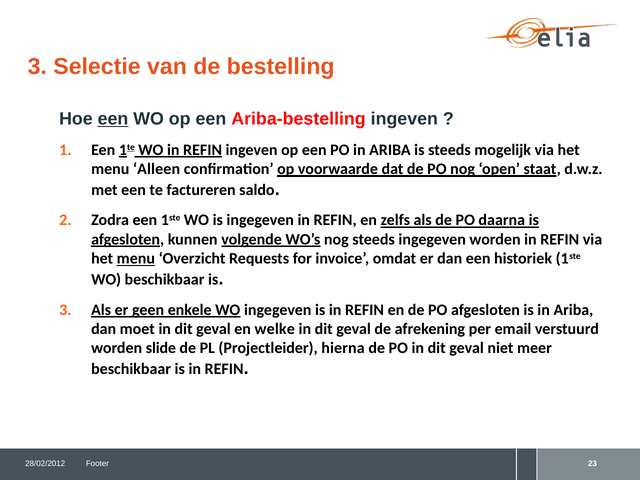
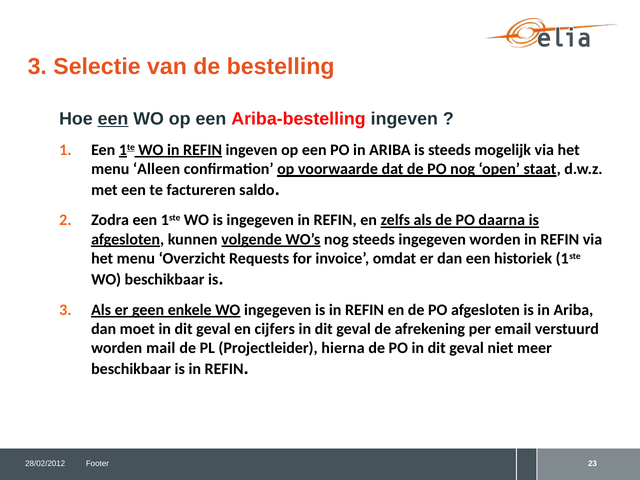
menu at (136, 259) underline: present -> none
welke: welke -> cijfers
slide: slide -> mail
